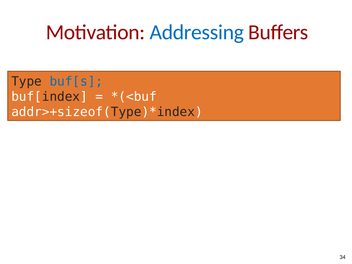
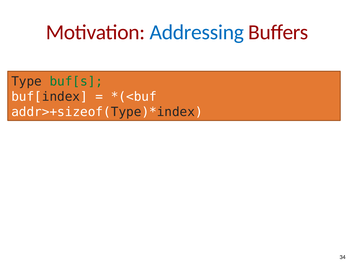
buf[s colour: blue -> green
